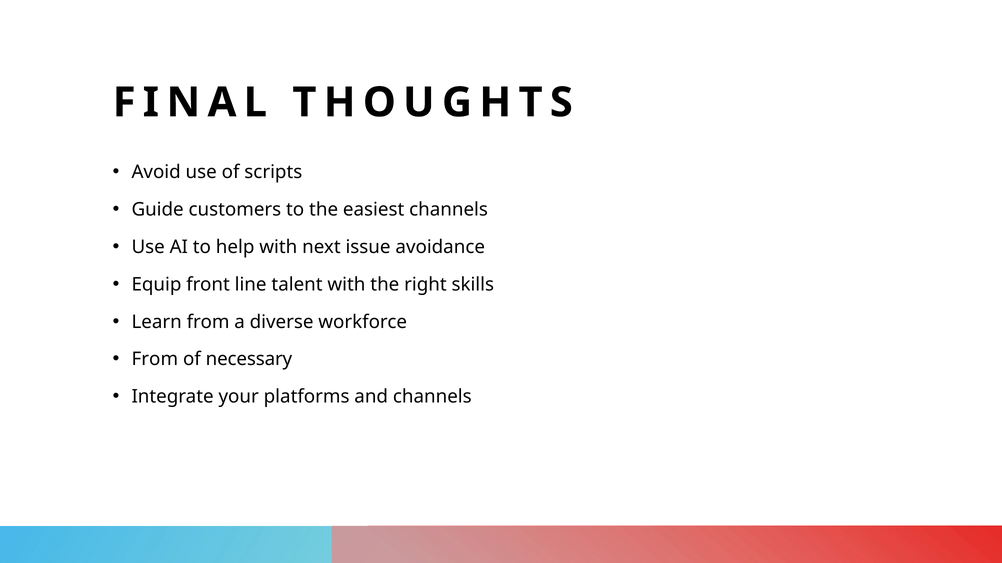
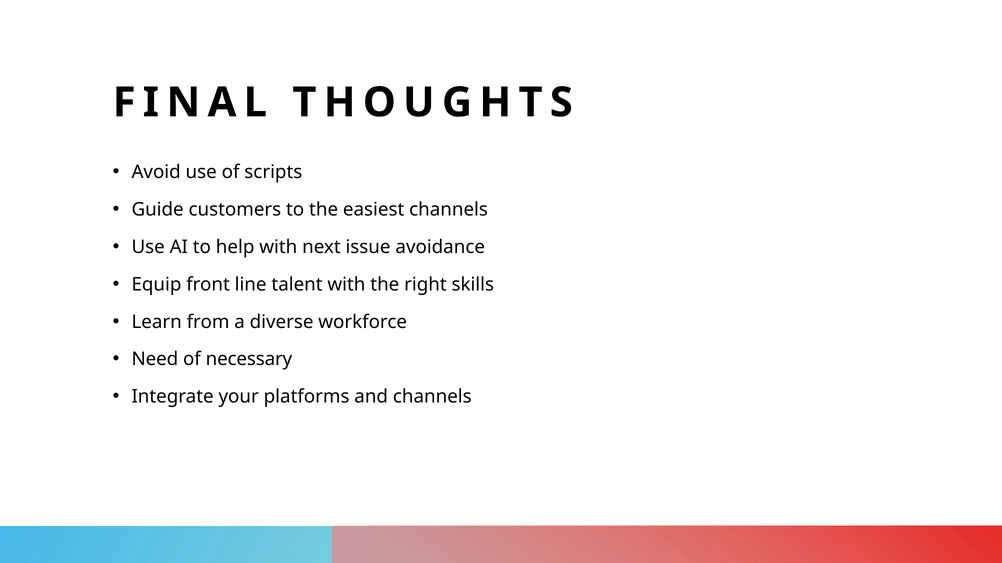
From at (155, 360): From -> Need
